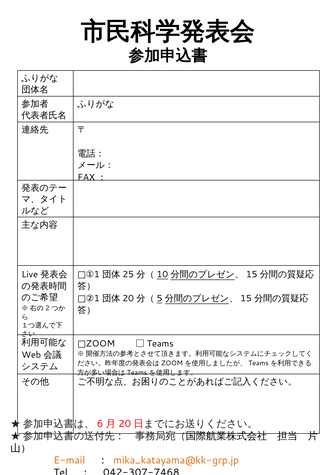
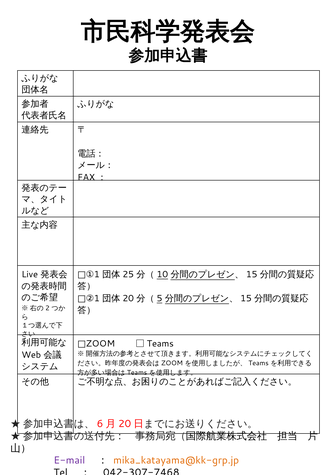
E-mail colour: orange -> purple
